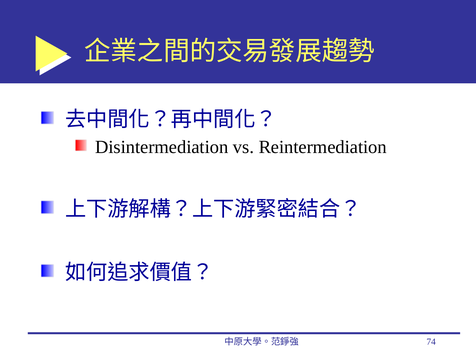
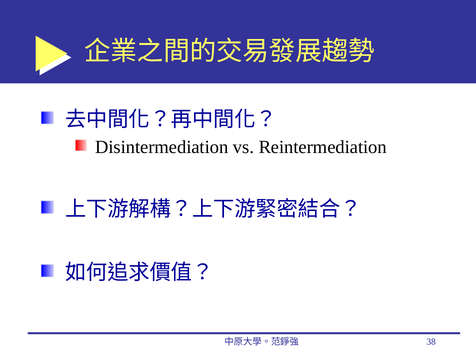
74: 74 -> 38
